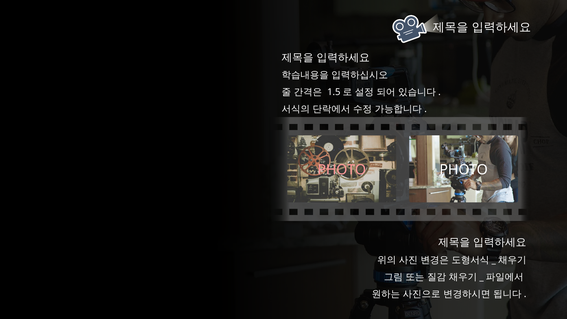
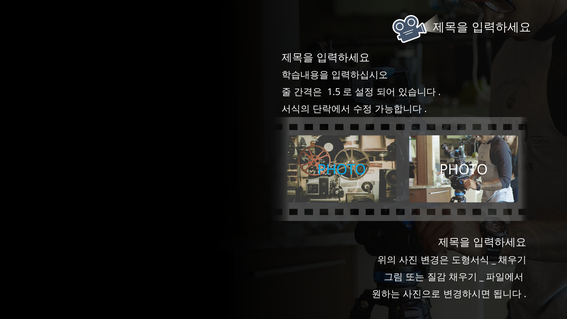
PHOTO at (342, 170) colour: pink -> light blue
